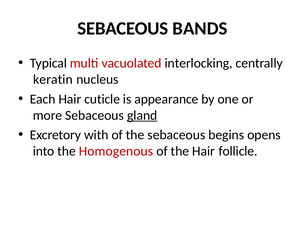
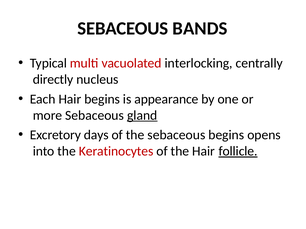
keratin: keratin -> directly
Hair cuticle: cuticle -> begins
with: with -> days
Homogenous: Homogenous -> Keratinocytes
follicle underline: none -> present
